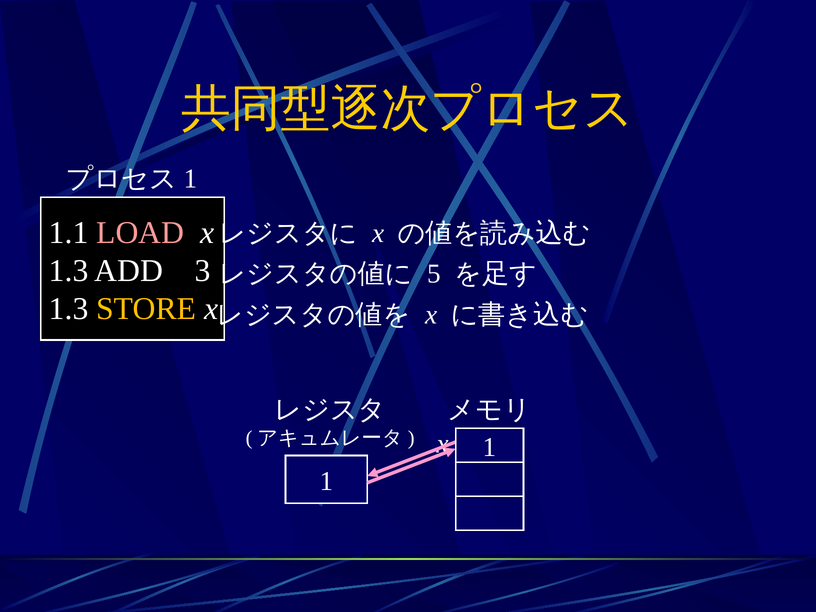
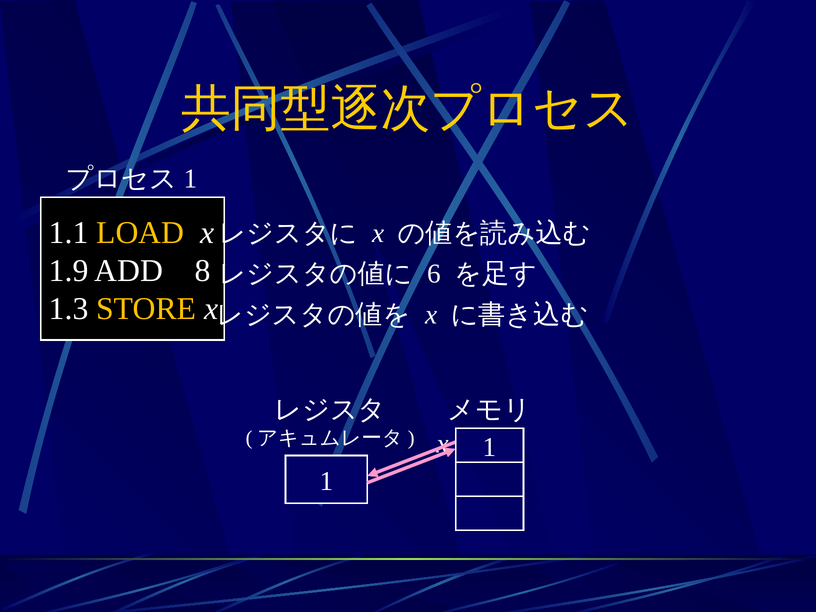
LOAD colour: pink -> yellow
1.3 at (69, 271): 1.3 -> 1.9
3: 3 -> 8
5: 5 -> 6
